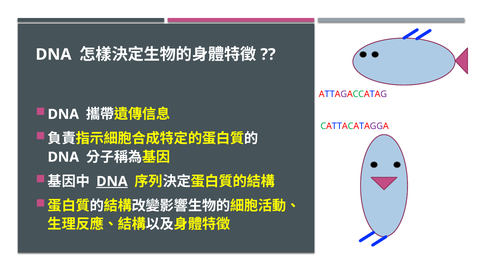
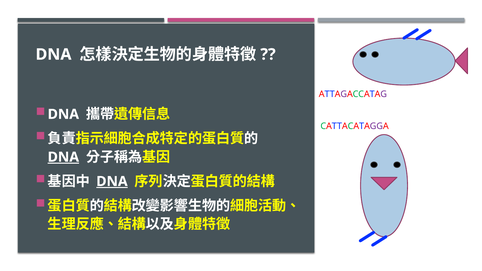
DNA at (63, 157) underline: none -> present
